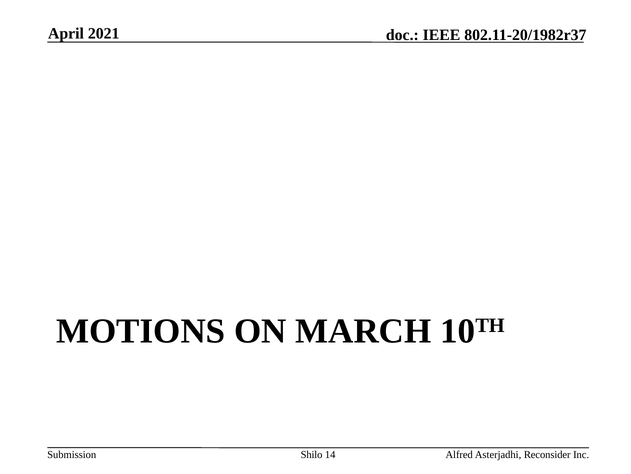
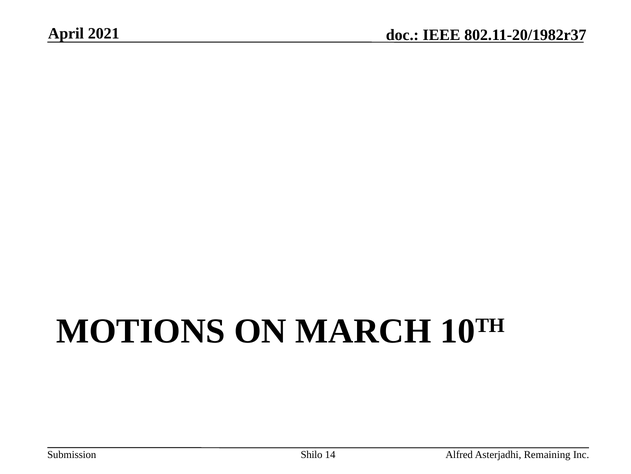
Reconsider: Reconsider -> Remaining
